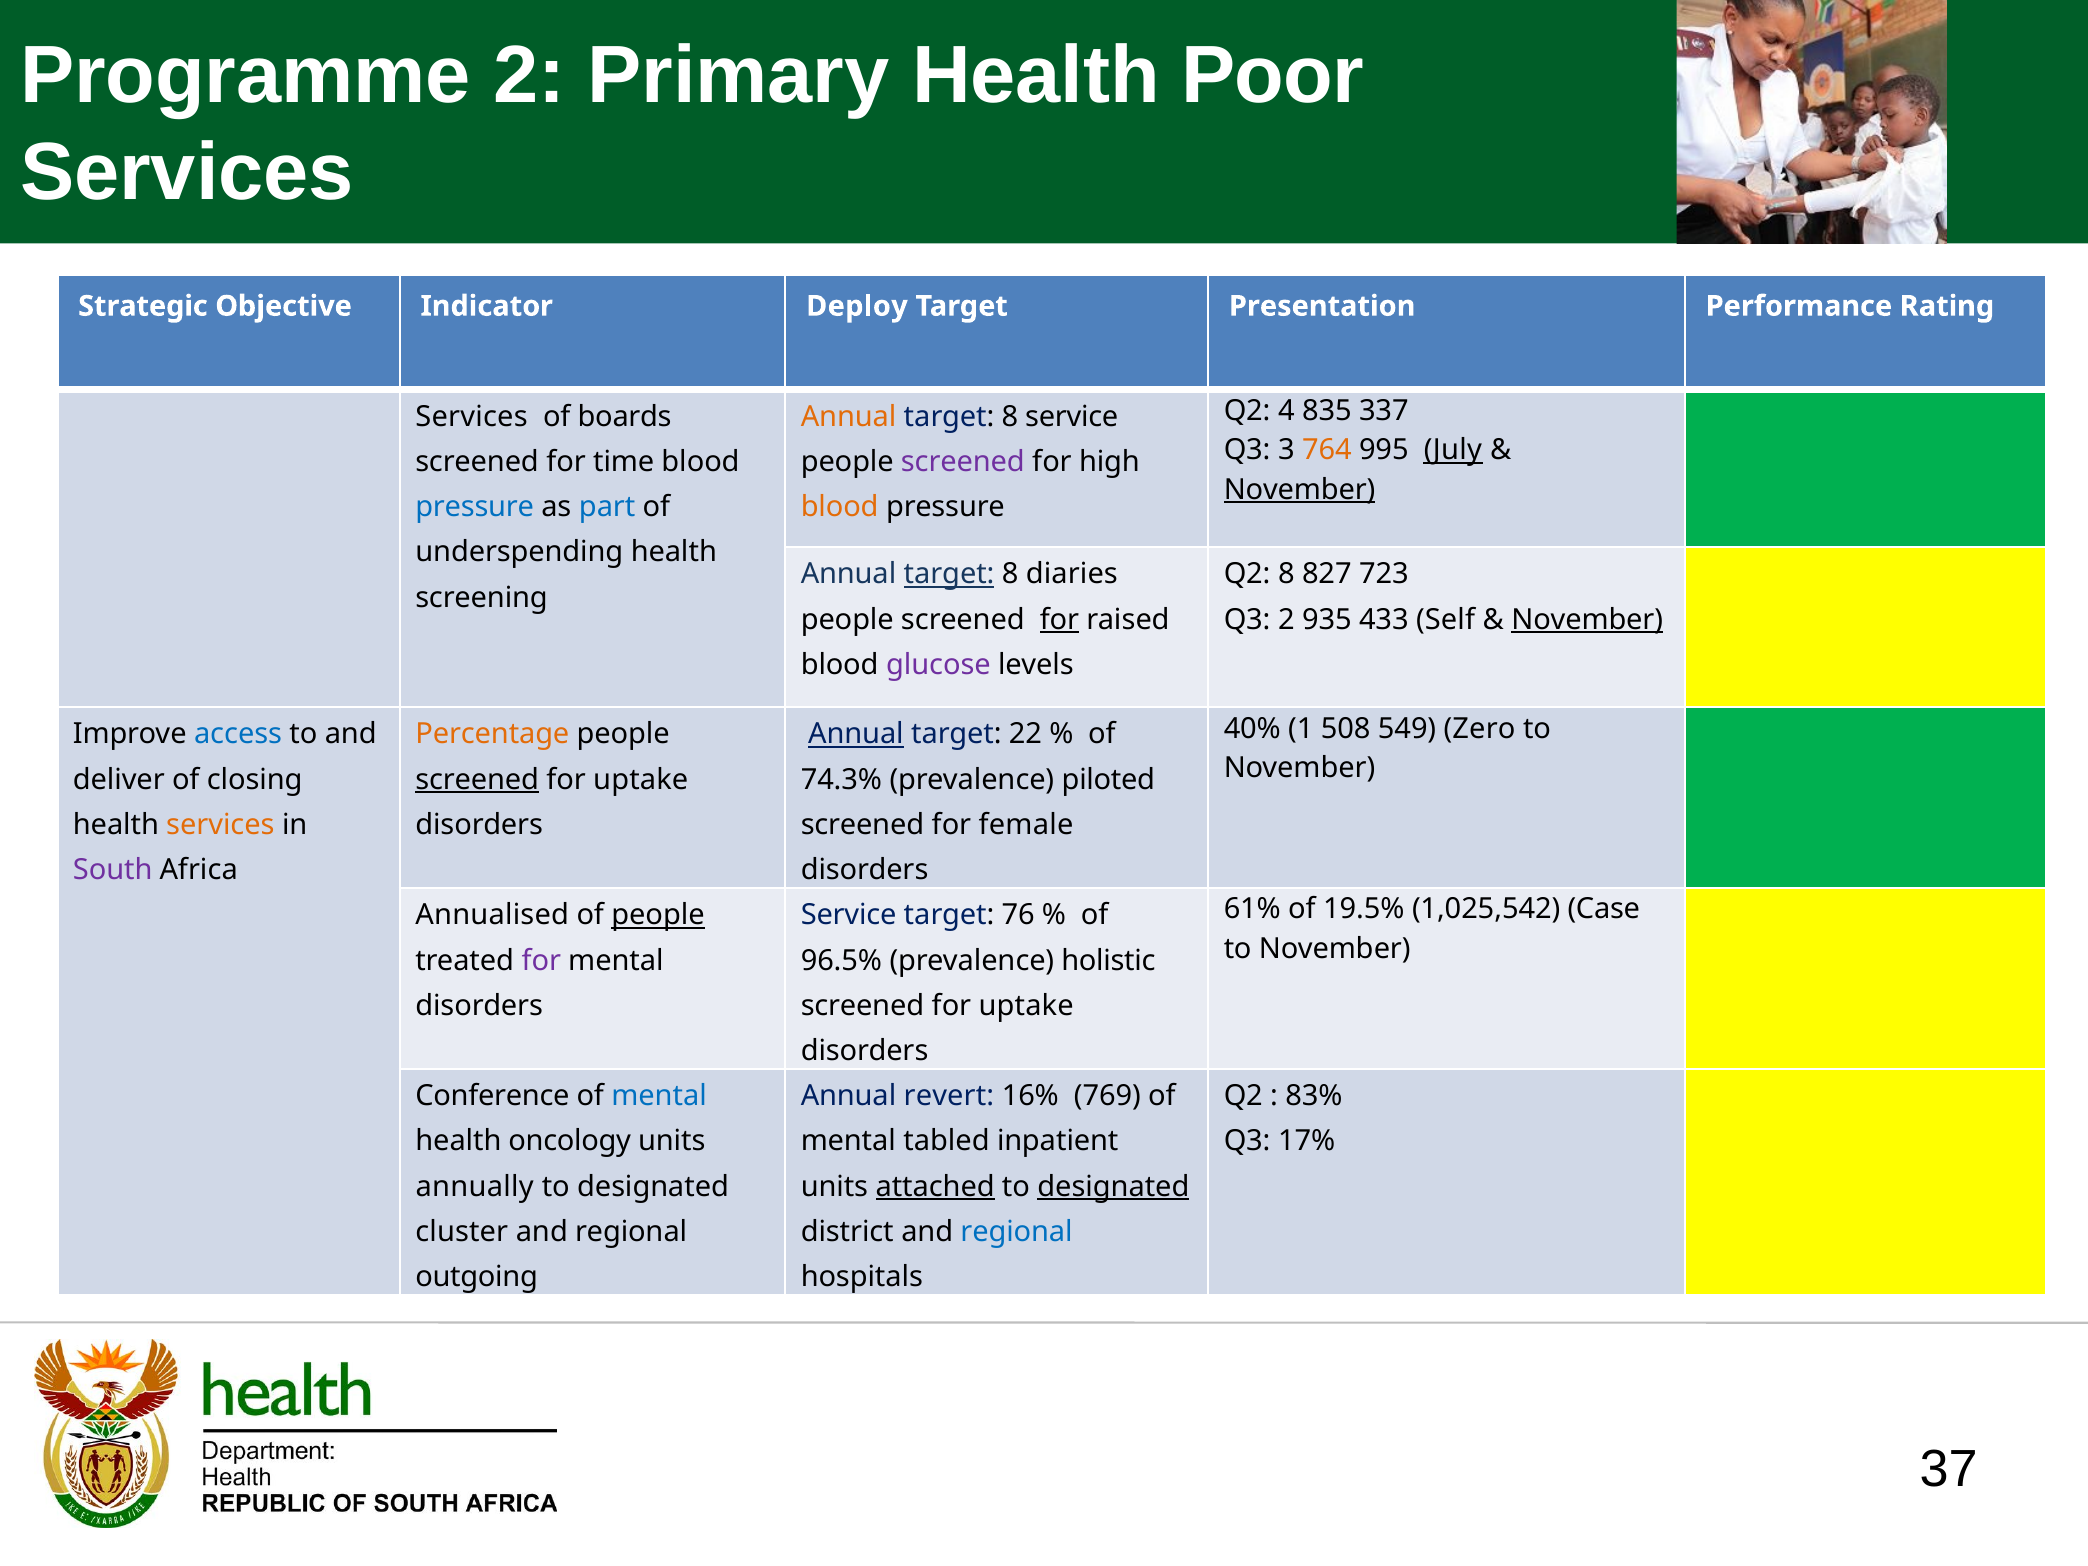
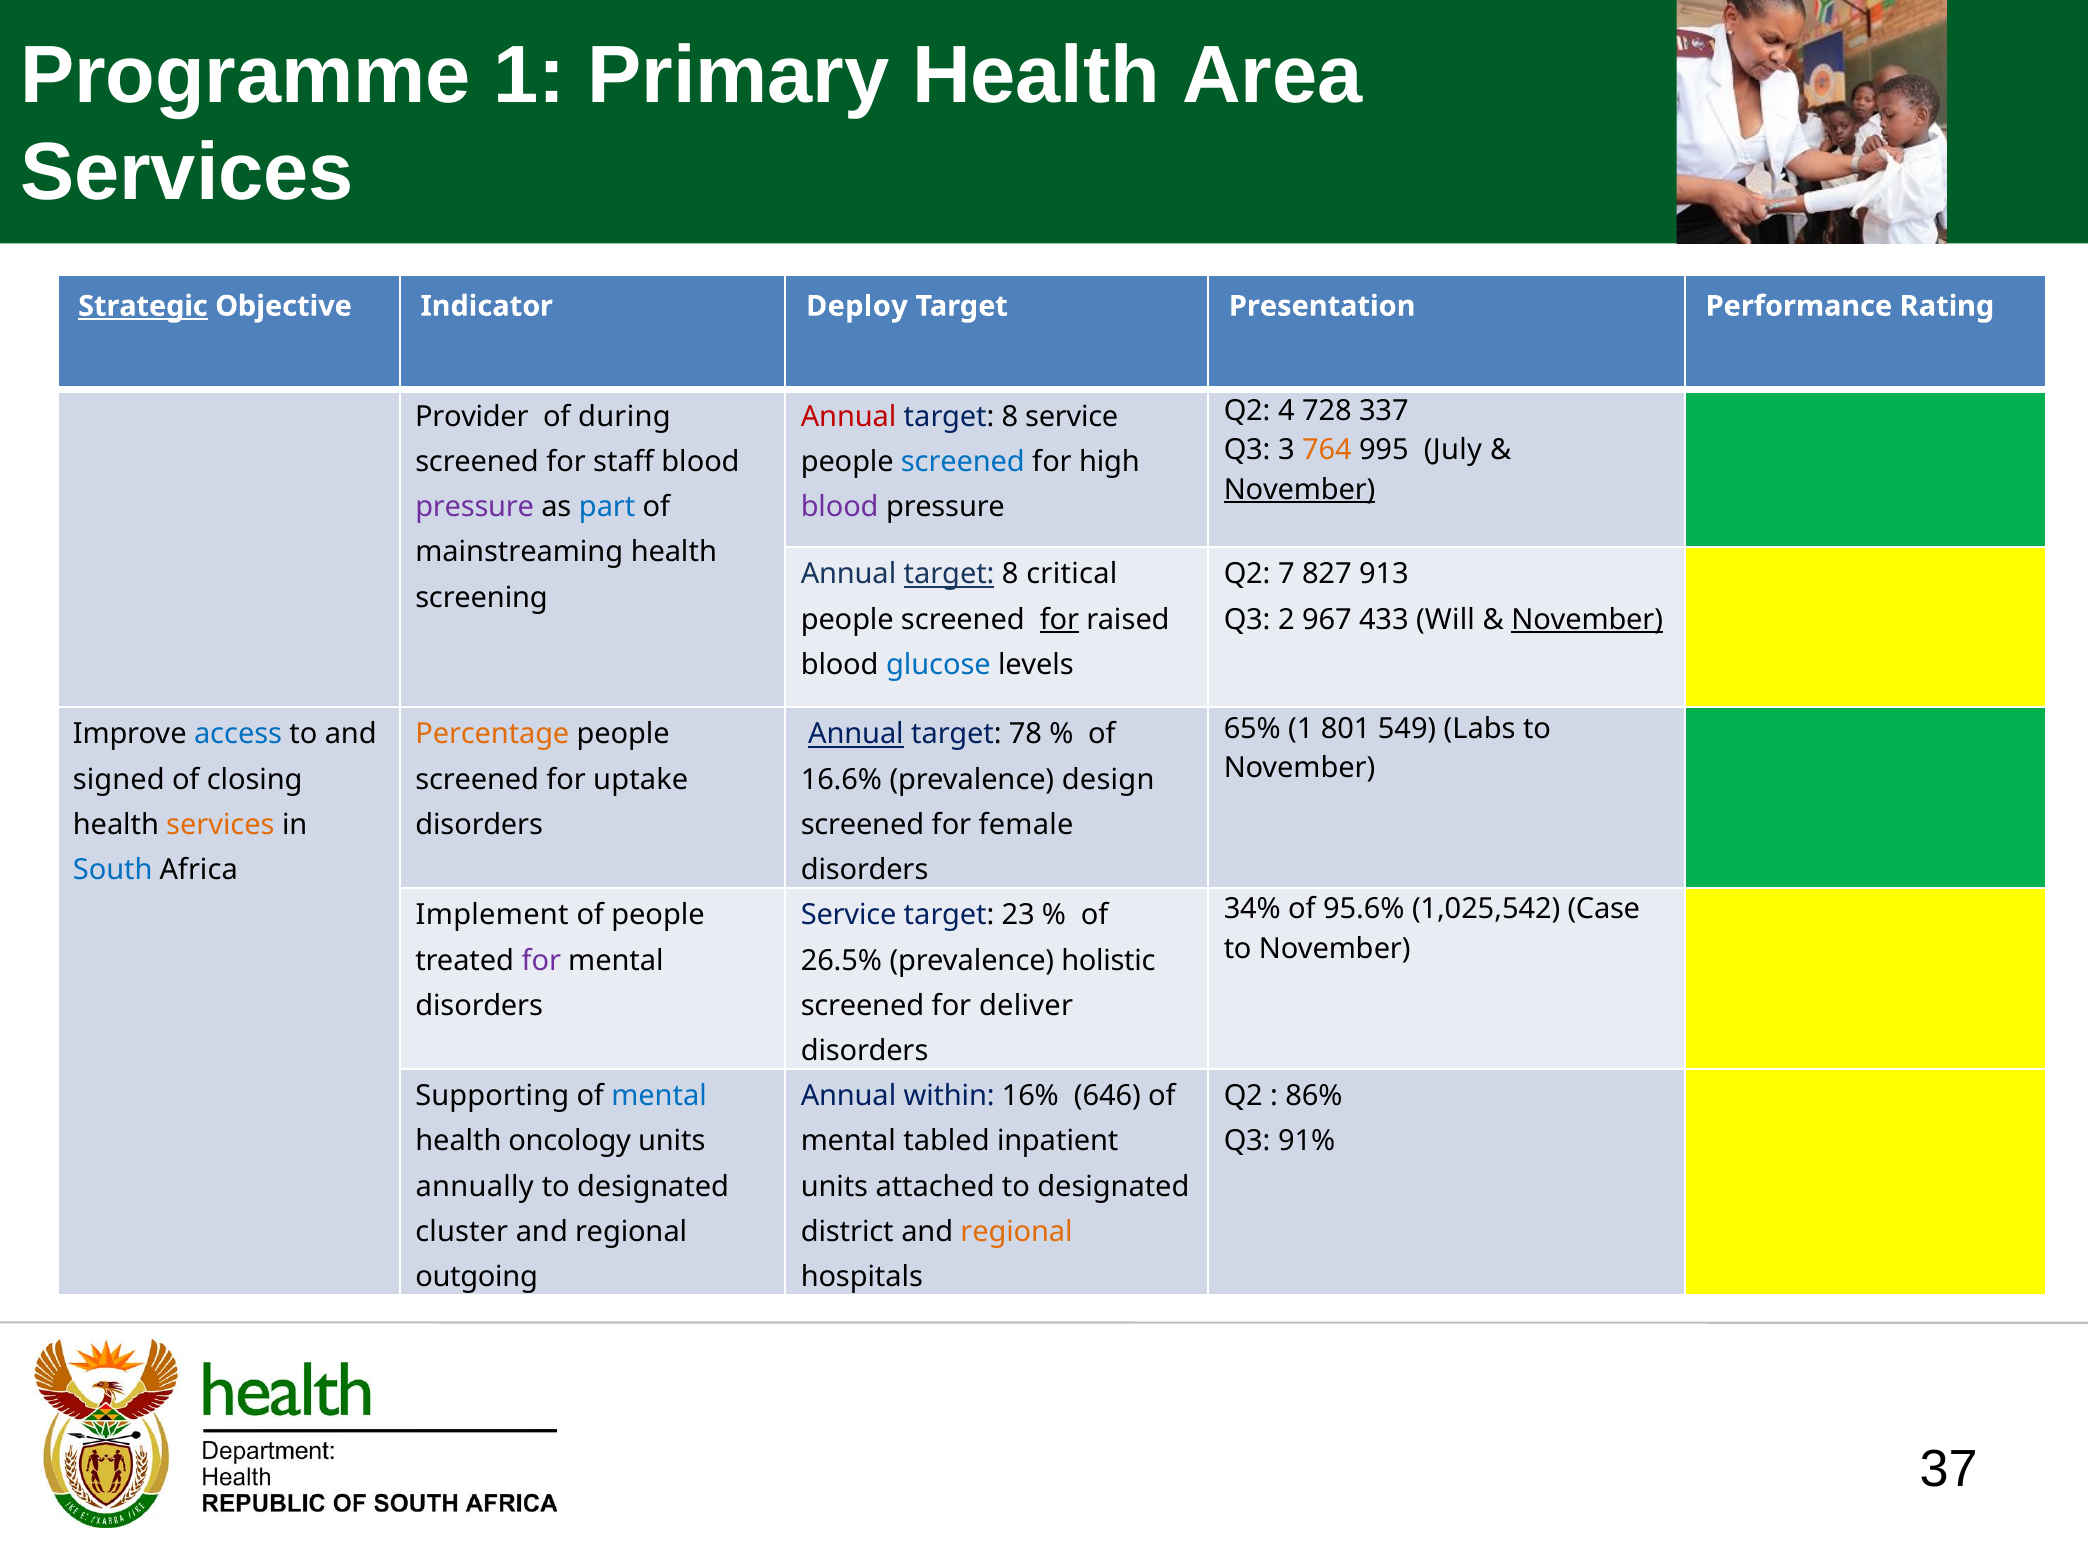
Programme 2: 2 -> 1
Poor: Poor -> Area
Strategic underline: none -> present
835: 835 -> 728
Services at (472, 417): Services -> Provider
boards: boards -> during
Annual at (849, 417) colour: orange -> red
July underline: present -> none
time: time -> staff
screened at (963, 462) colour: purple -> blue
pressure at (475, 507) colour: blue -> purple
blood at (840, 507) colour: orange -> purple
underspending: underspending -> mainstreaming
diaries: diaries -> critical
Q2 8: 8 -> 7
723: 723 -> 913
935: 935 -> 967
Self: Self -> Will
glucose colour: purple -> blue
40%: 40% -> 65%
508: 508 -> 801
Zero: Zero -> Labs
22: 22 -> 78
deliver: deliver -> signed
screened at (477, 780) underline: present -> none
74.3%: 74.3% -> 16.6%
piloted: piloted -> design
South colour: purple -> blue
61%: 61% -> 34%
19.5%: 19.5% -> 95.6%
Annualised: Annualised -> Implement
people at (658, 915) underline: present -> none
76: 76 -> 23
96.5%: 96.5% -> 26.5%
uptake at (1026, 1006): uptake -> deliver
Conference: Conference -> Supporting
revert: revert -> within
769: 769 -> 646
83%: 83% -> 86%
17%: 17% -> 91%
attached underline: present -> none
designated at (1113, 1187) underline: present -> none
regional at (1017, 1232) colour: blue -> orange
